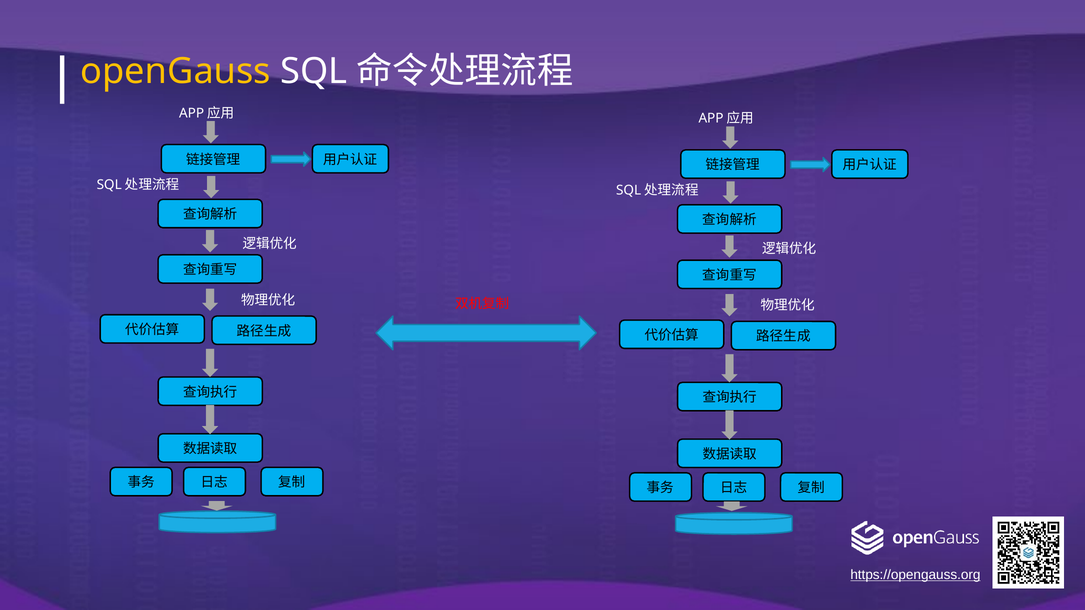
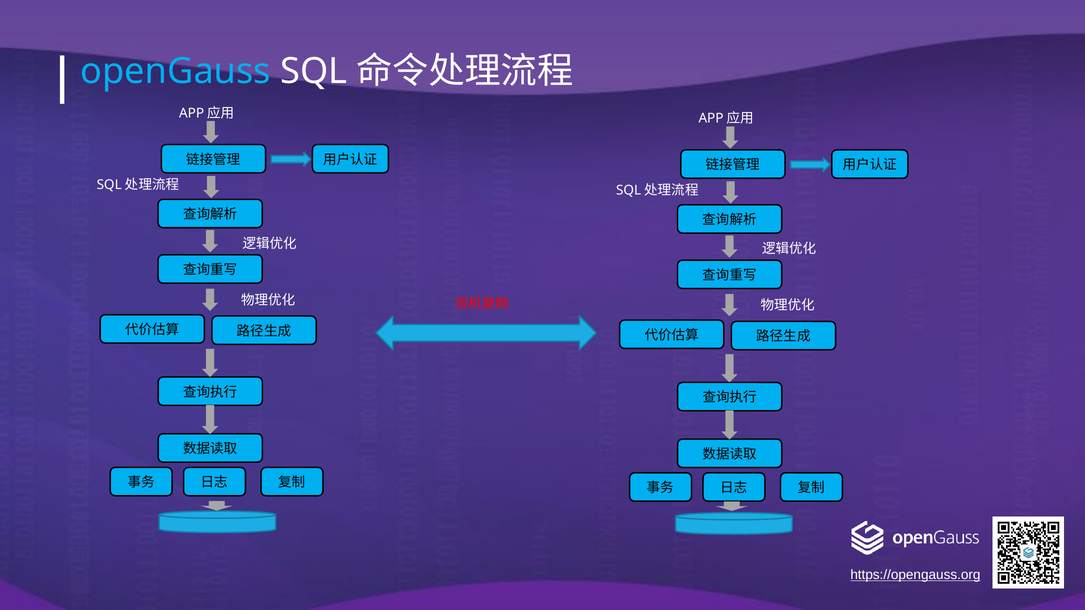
openGauss colour: yellow -> light blue
